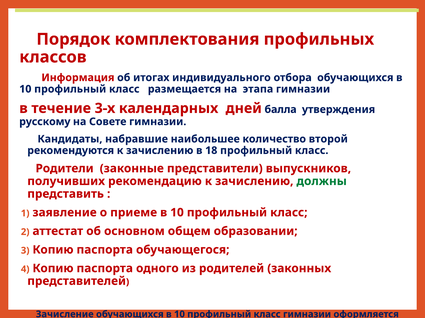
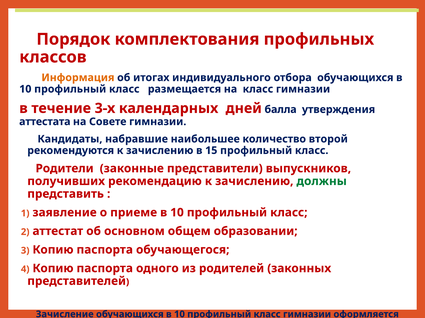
Информация colour: red -> orange
на этапа: этапа -> класс
русскому: русскому -> аттестата
18: 18 -> 15
